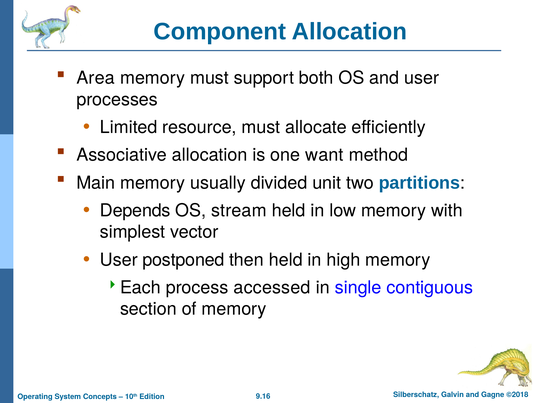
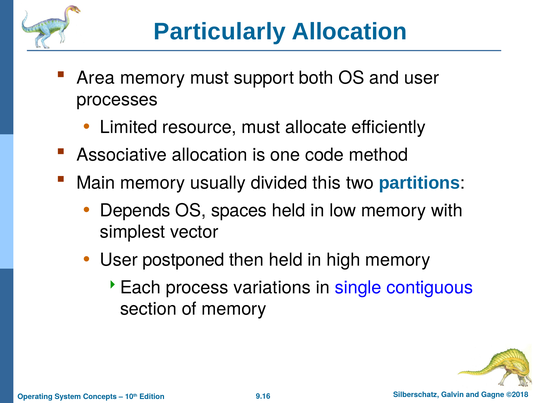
Component: Component -> Particularly
want: want -> code
unit: unit -> this
stream: stream -> spaces
accessed: accessed -> variations
